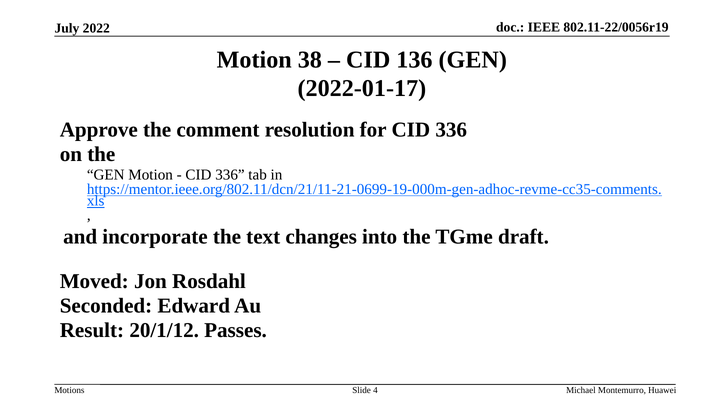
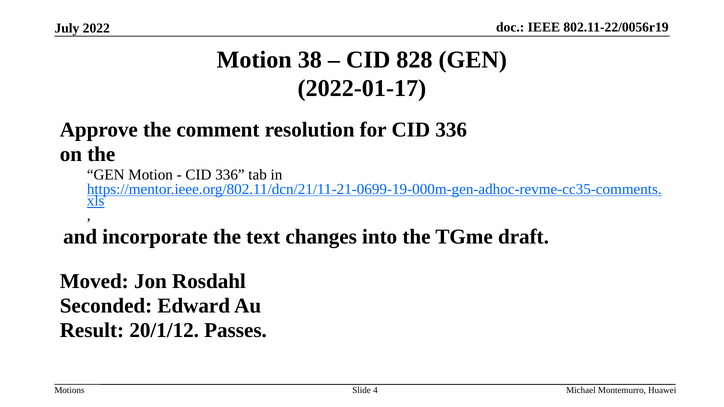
136: 136 -> 828
